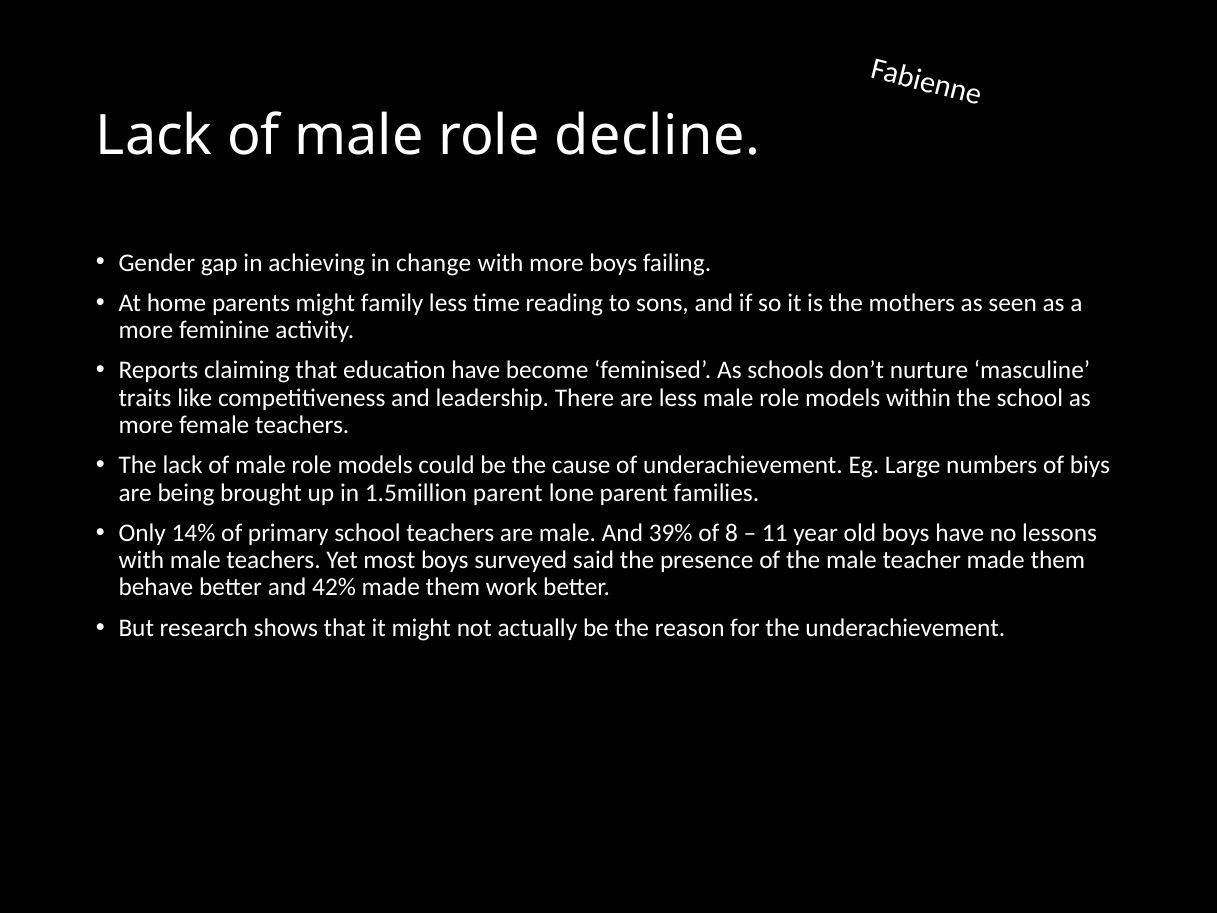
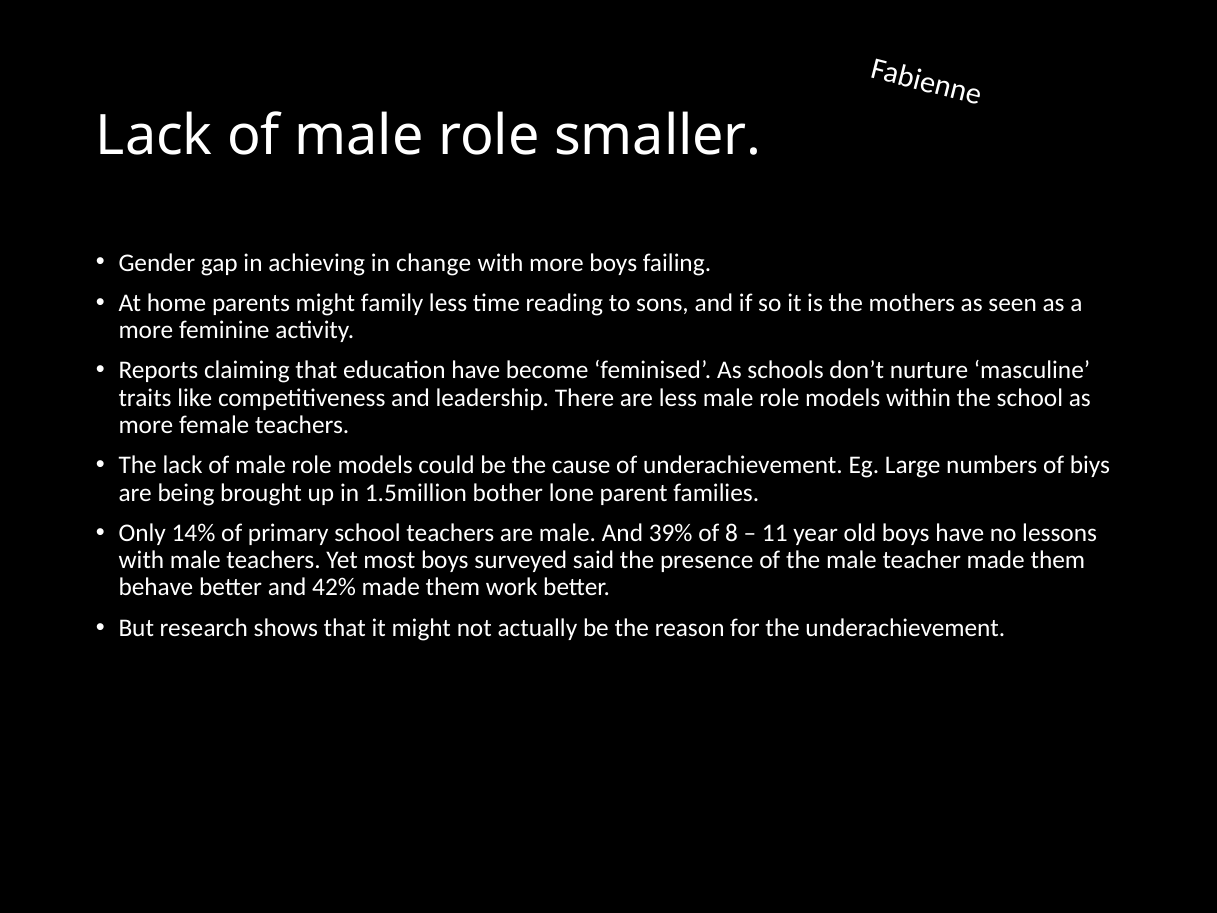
decline: decline -> smaller
1.5million parent: parent -> bother
